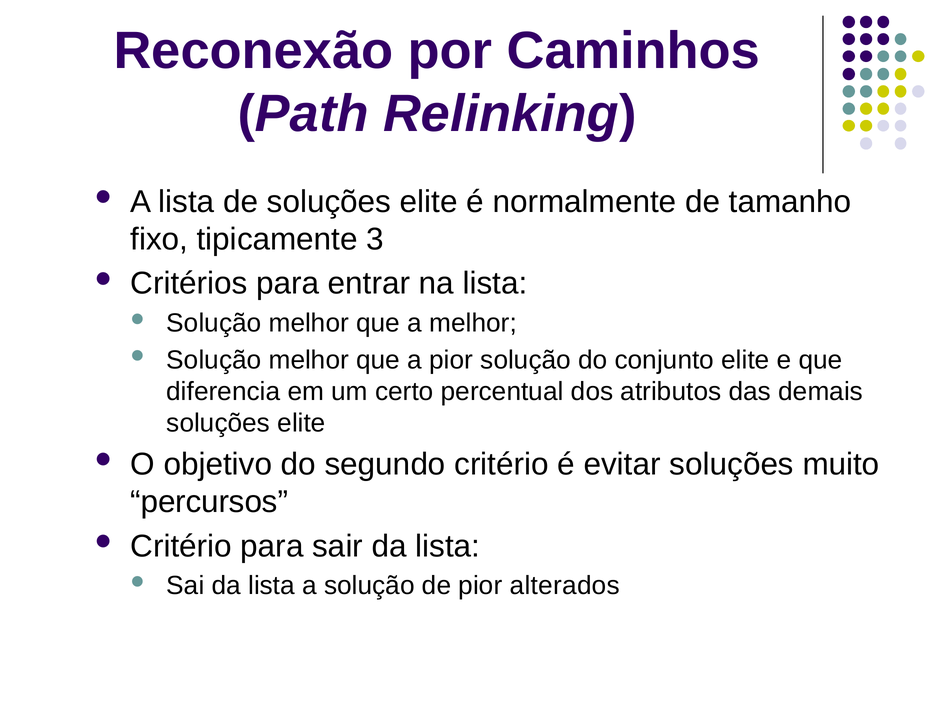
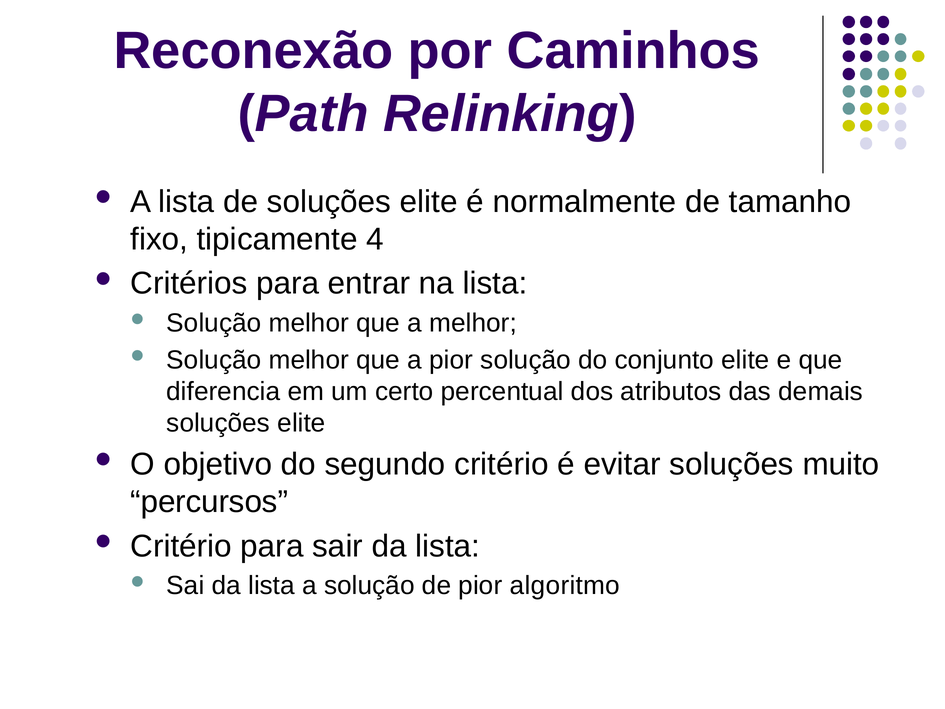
3: 3 -> 4
alterados: alterados -> algoritmo
